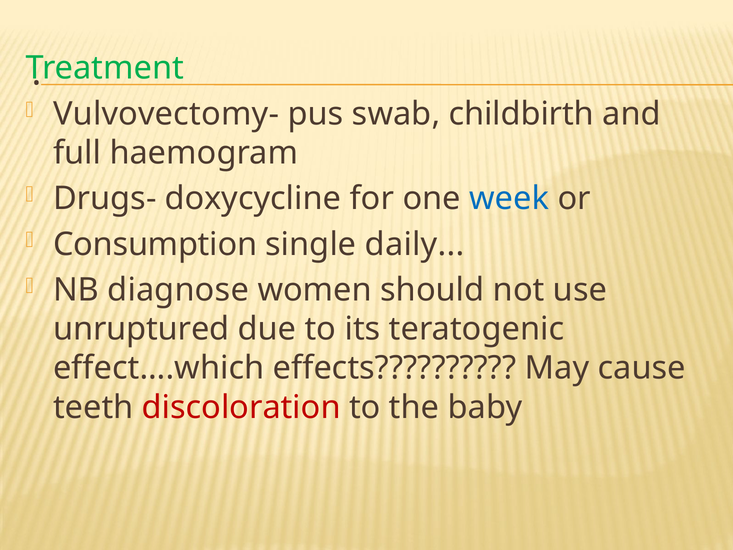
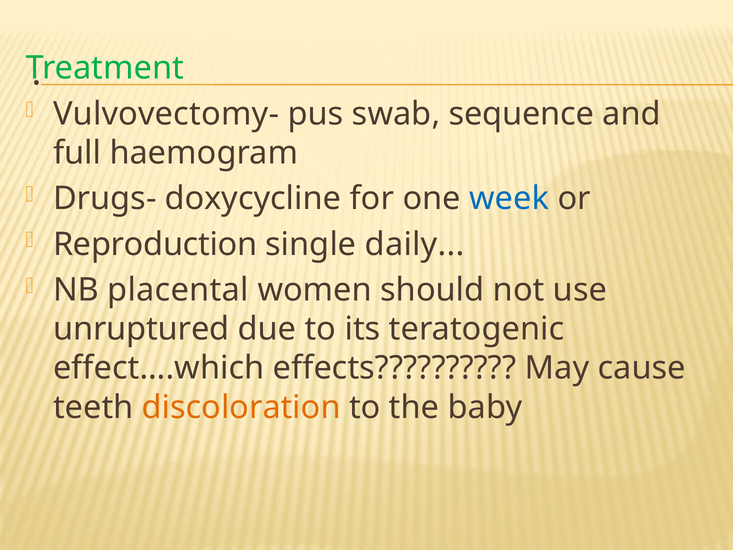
childbirth: childbirth -> sequence
Consumption: Consumption -> Reproduction
diagnose: diagnose -> placental
discoloration colour: red -> orange
